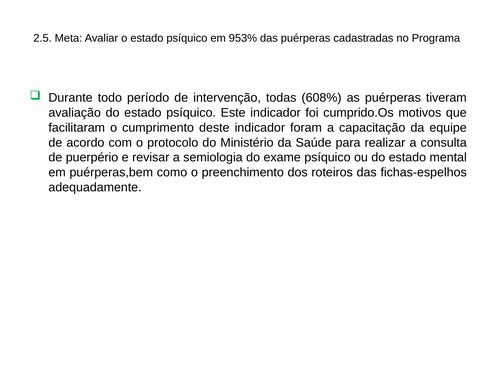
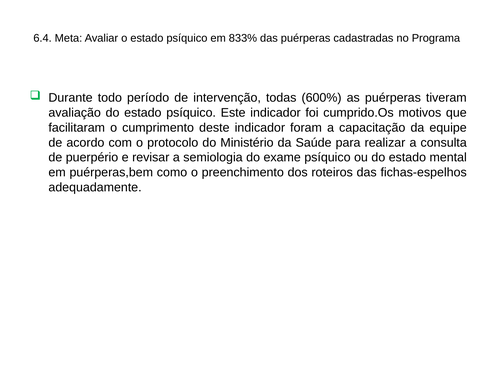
2.5: 2.5 -> 6.4
953%: 953% -> 833%
608%: 608% -> 600%
